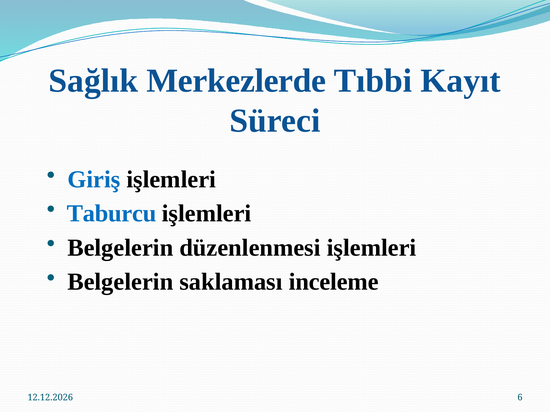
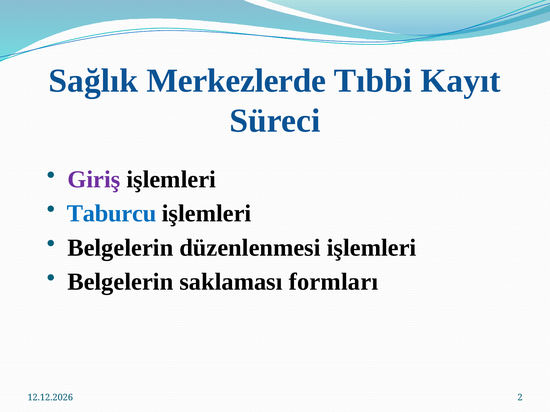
Giriş colour: blue -> purple
inceleme: inceleme -> formları
6: 6 -> 2
